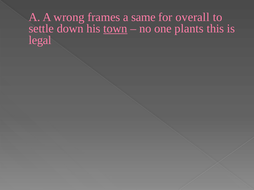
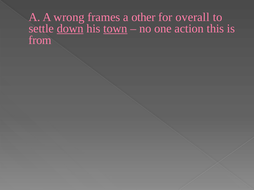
same: same -> other
down underline: none -> present
plants: plants -> action
legal: legal -> from
